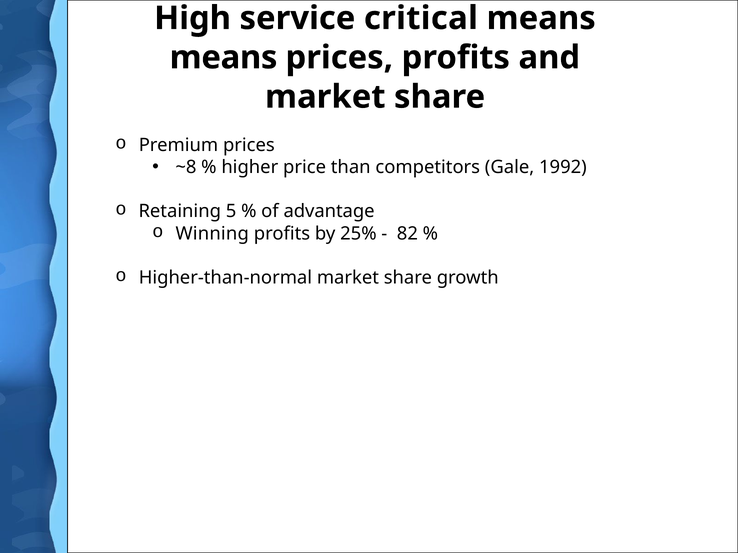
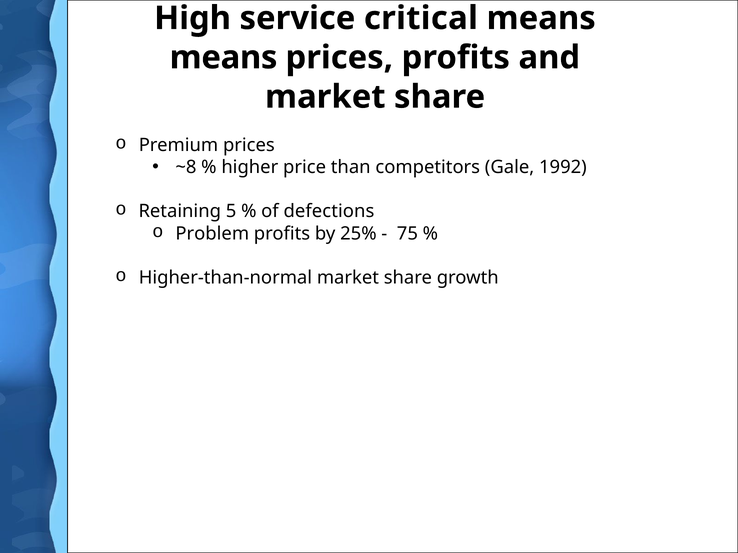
advantage: advantage -> defections
Winning: Winning -> Problem
82: 82 -> 75
